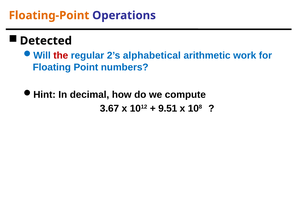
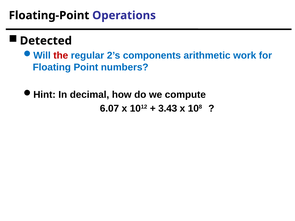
Floating-Point colour: orange -> black
alphabetical: alphabetical -> components
3.67: 3.67 -> 6.07
9.51: 9.51 -> 3.43
